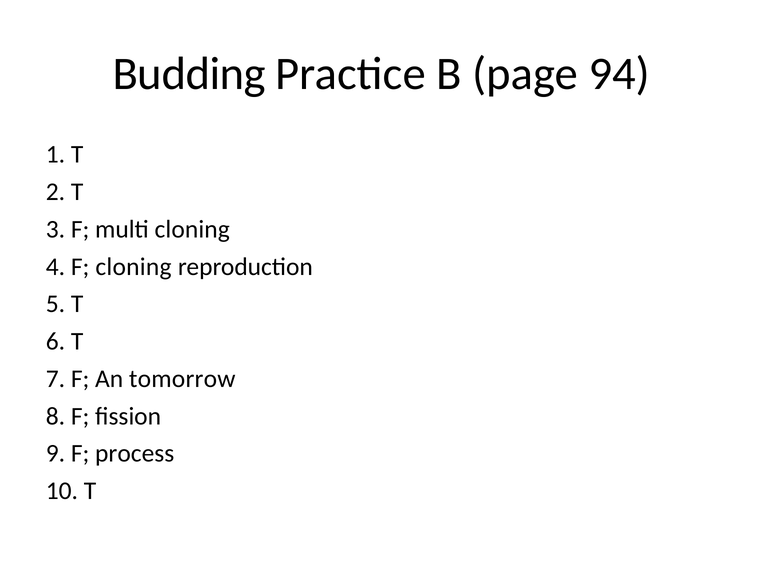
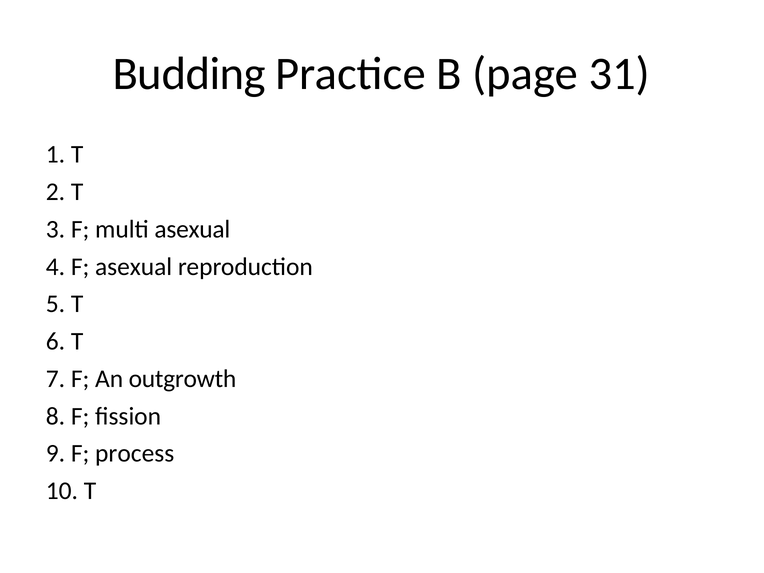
94: 94 -> 31
multi cloning: cloning -> asexual
F cloning: cloning -> asexual
tomorrow: tomorrow -> outgrowth
